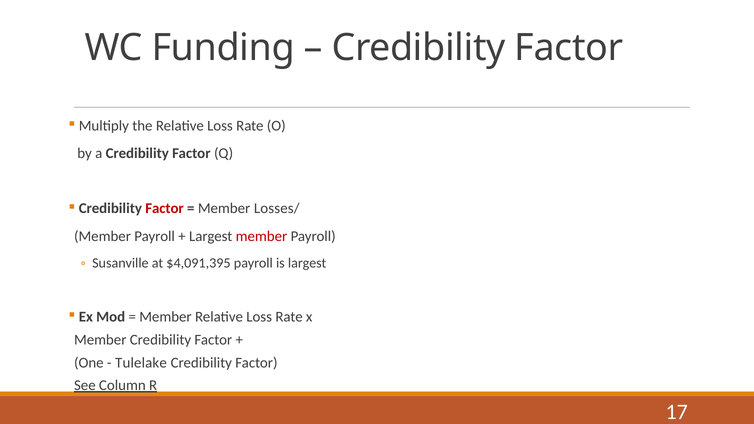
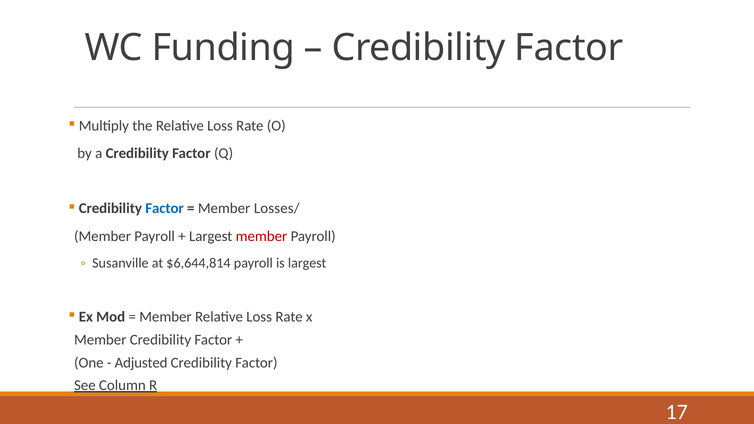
Factor at (165, 209) colour: red -> blue
$4,091,395: $4,091,395 -> $6,644,814
Tulelake: Tulelake -> Adjusted
